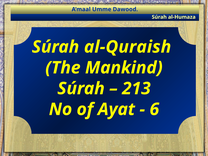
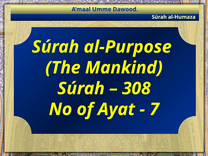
al-Quraish: al-Quraish -> al-Purpose
213: 213 -> 308
6: 6 -> 7
